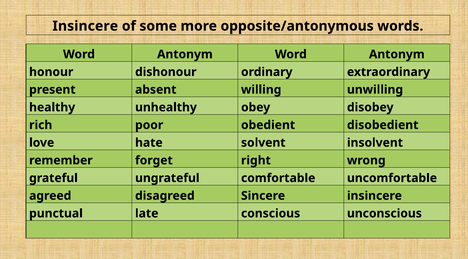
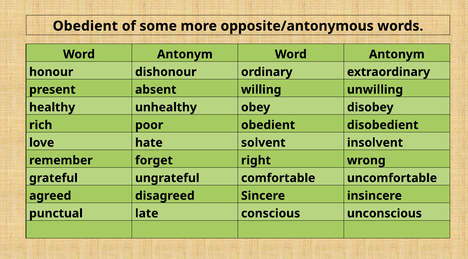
Insincere at (85, 26): Insincere -> Obedient
